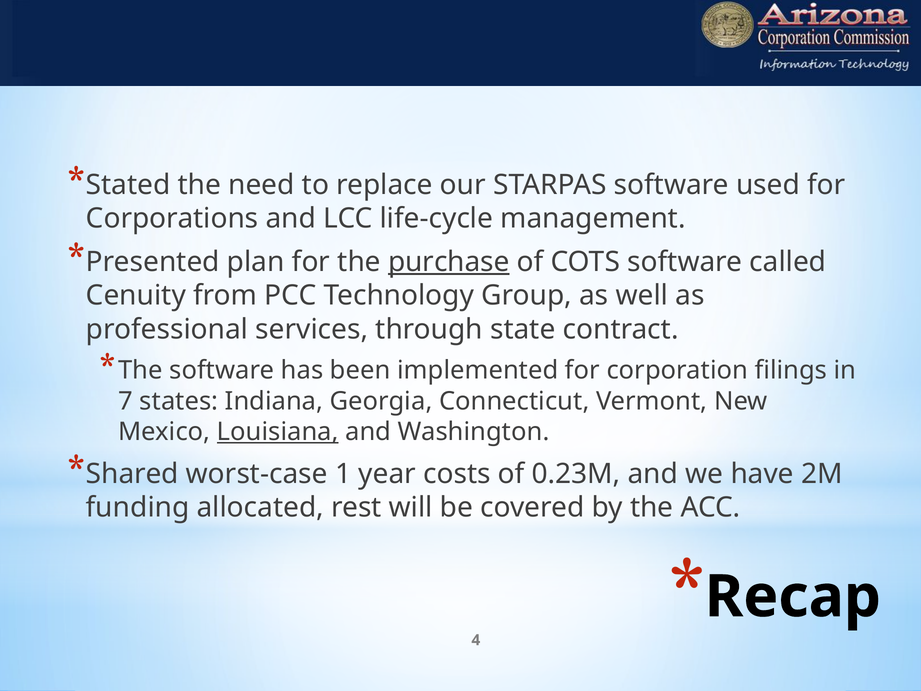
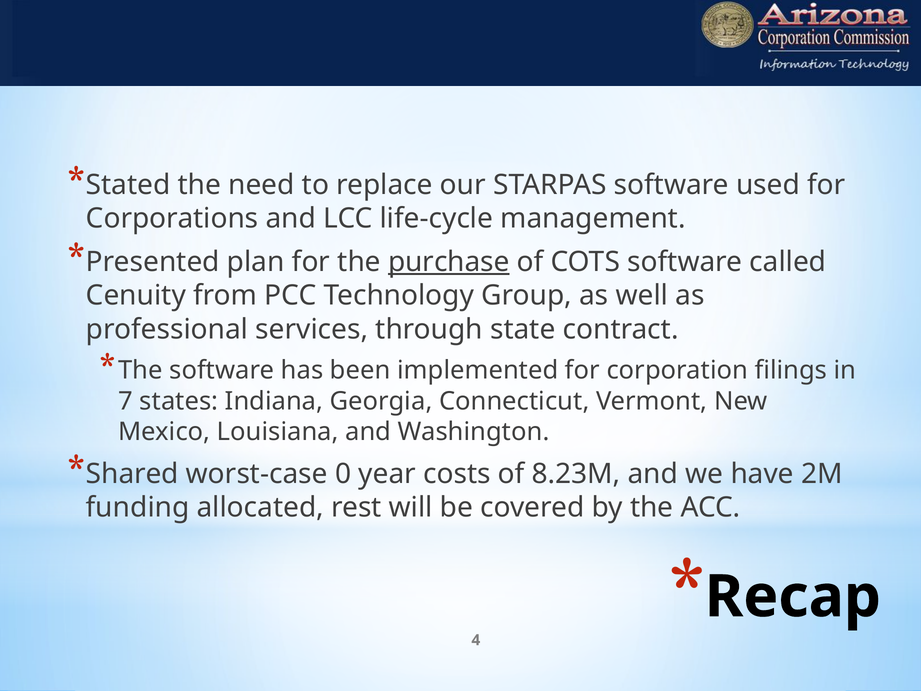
Louisiana underline: present -> none
1: 1 -> 0
0.23M: 0.23M -> 8.23M
